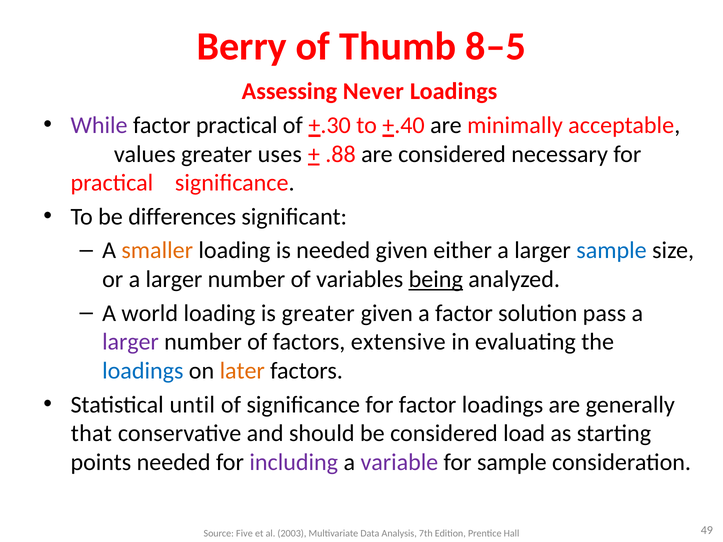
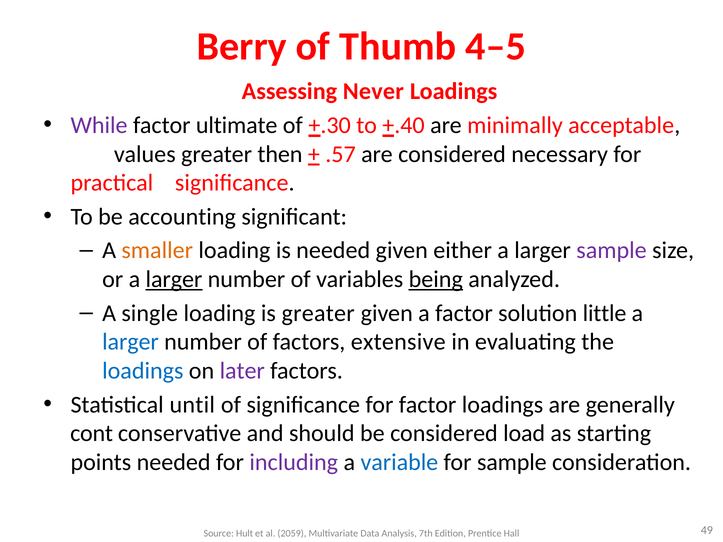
8–5: 8–5 -> 4–5
factor practical: practical -> ultimate
uses: uses -> then
.88: .88 -> .57
differences: differences -> accounting
sample at (612, 251) colour: blue -> purple
larger at (174, 280) underline: none -> present
world: world -> single
pass: pass -> little
larger at (130, 342) colour: purple -> blue
later colour: orange -> purple
that: that -> cont
variable colour: purple -> blue
Five: Five -> Hult
2003: 2003 -> 2059
